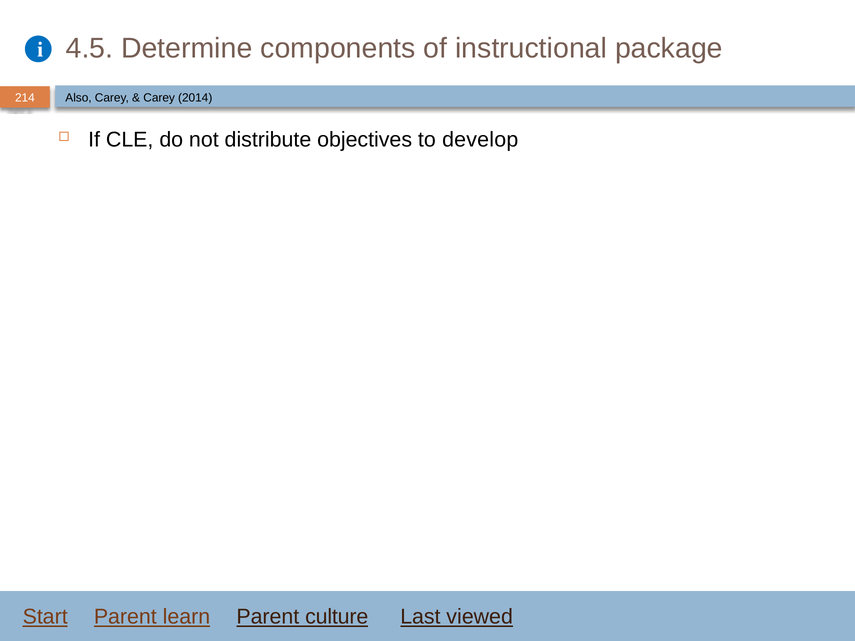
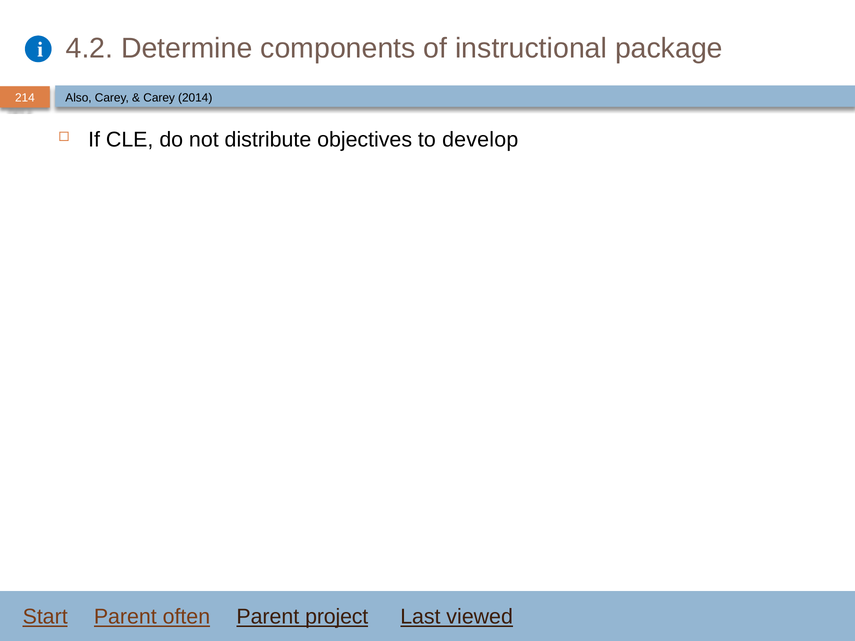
4.5: 4.5 -> 4.2
learn: learn -> often
culture: culture -> project
